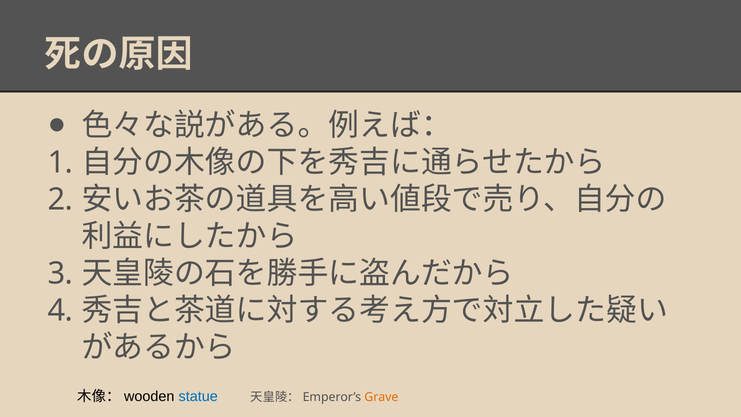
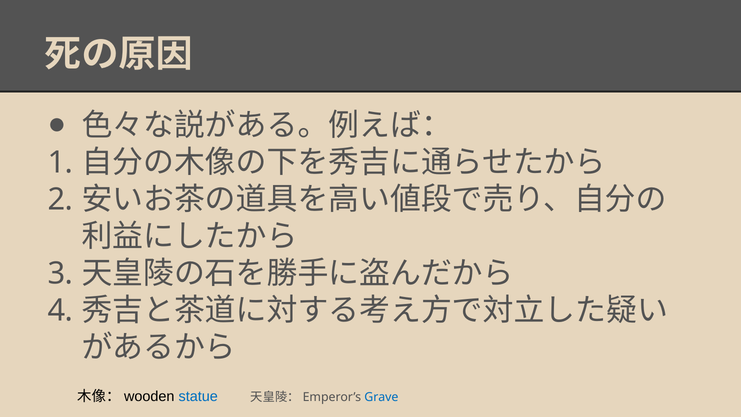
Grave colour: orange -> blue
